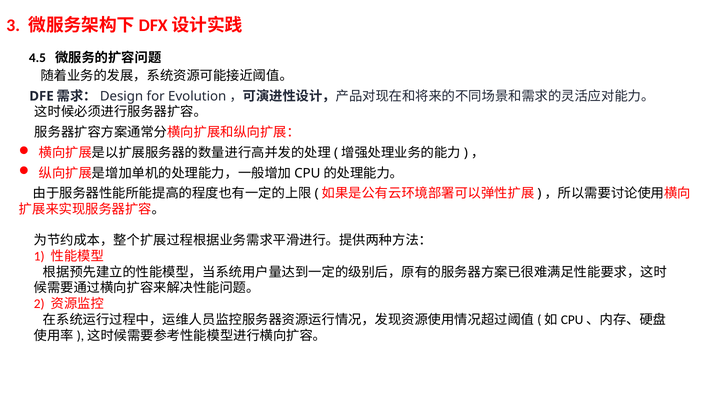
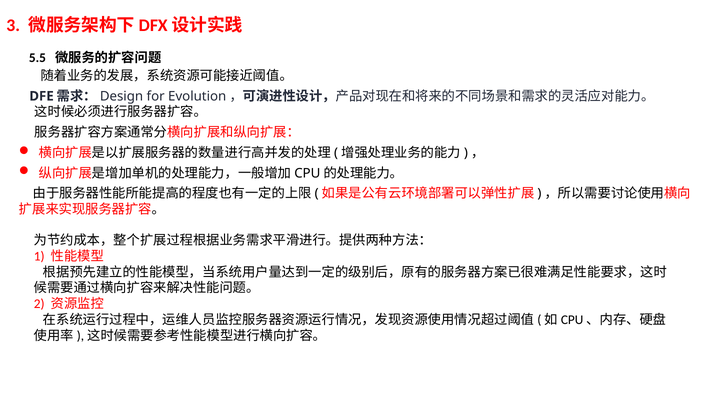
4.5: 4.5 -> 5.5
